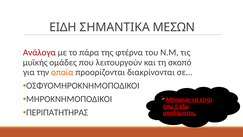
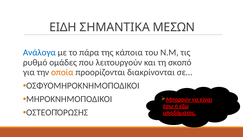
Ανάλογα colour: red -> blue
φτέρνα: φτέρνα -> κάποια
μυϊκής: μυϊκής -> ρυθμό
ΠΕΡΙΠΑΤΗΤΗΡΑΣ: ΠΕΡΙΠΑΤΗΤΗΡΑΣ -> ΟΣΤΕΟΠΌΡΩΣΗΣ
